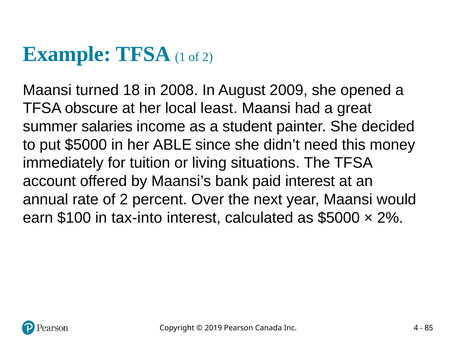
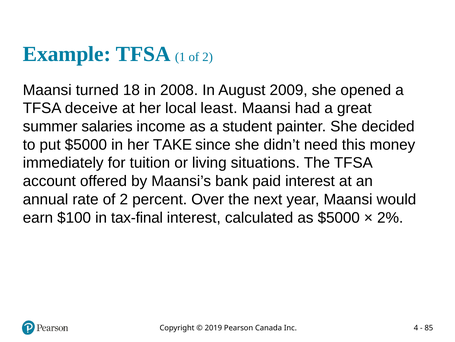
obscure: obscure -> deceive
ABLE: ABLE -> TAKE
tax-into: tax-into -> tax-final
